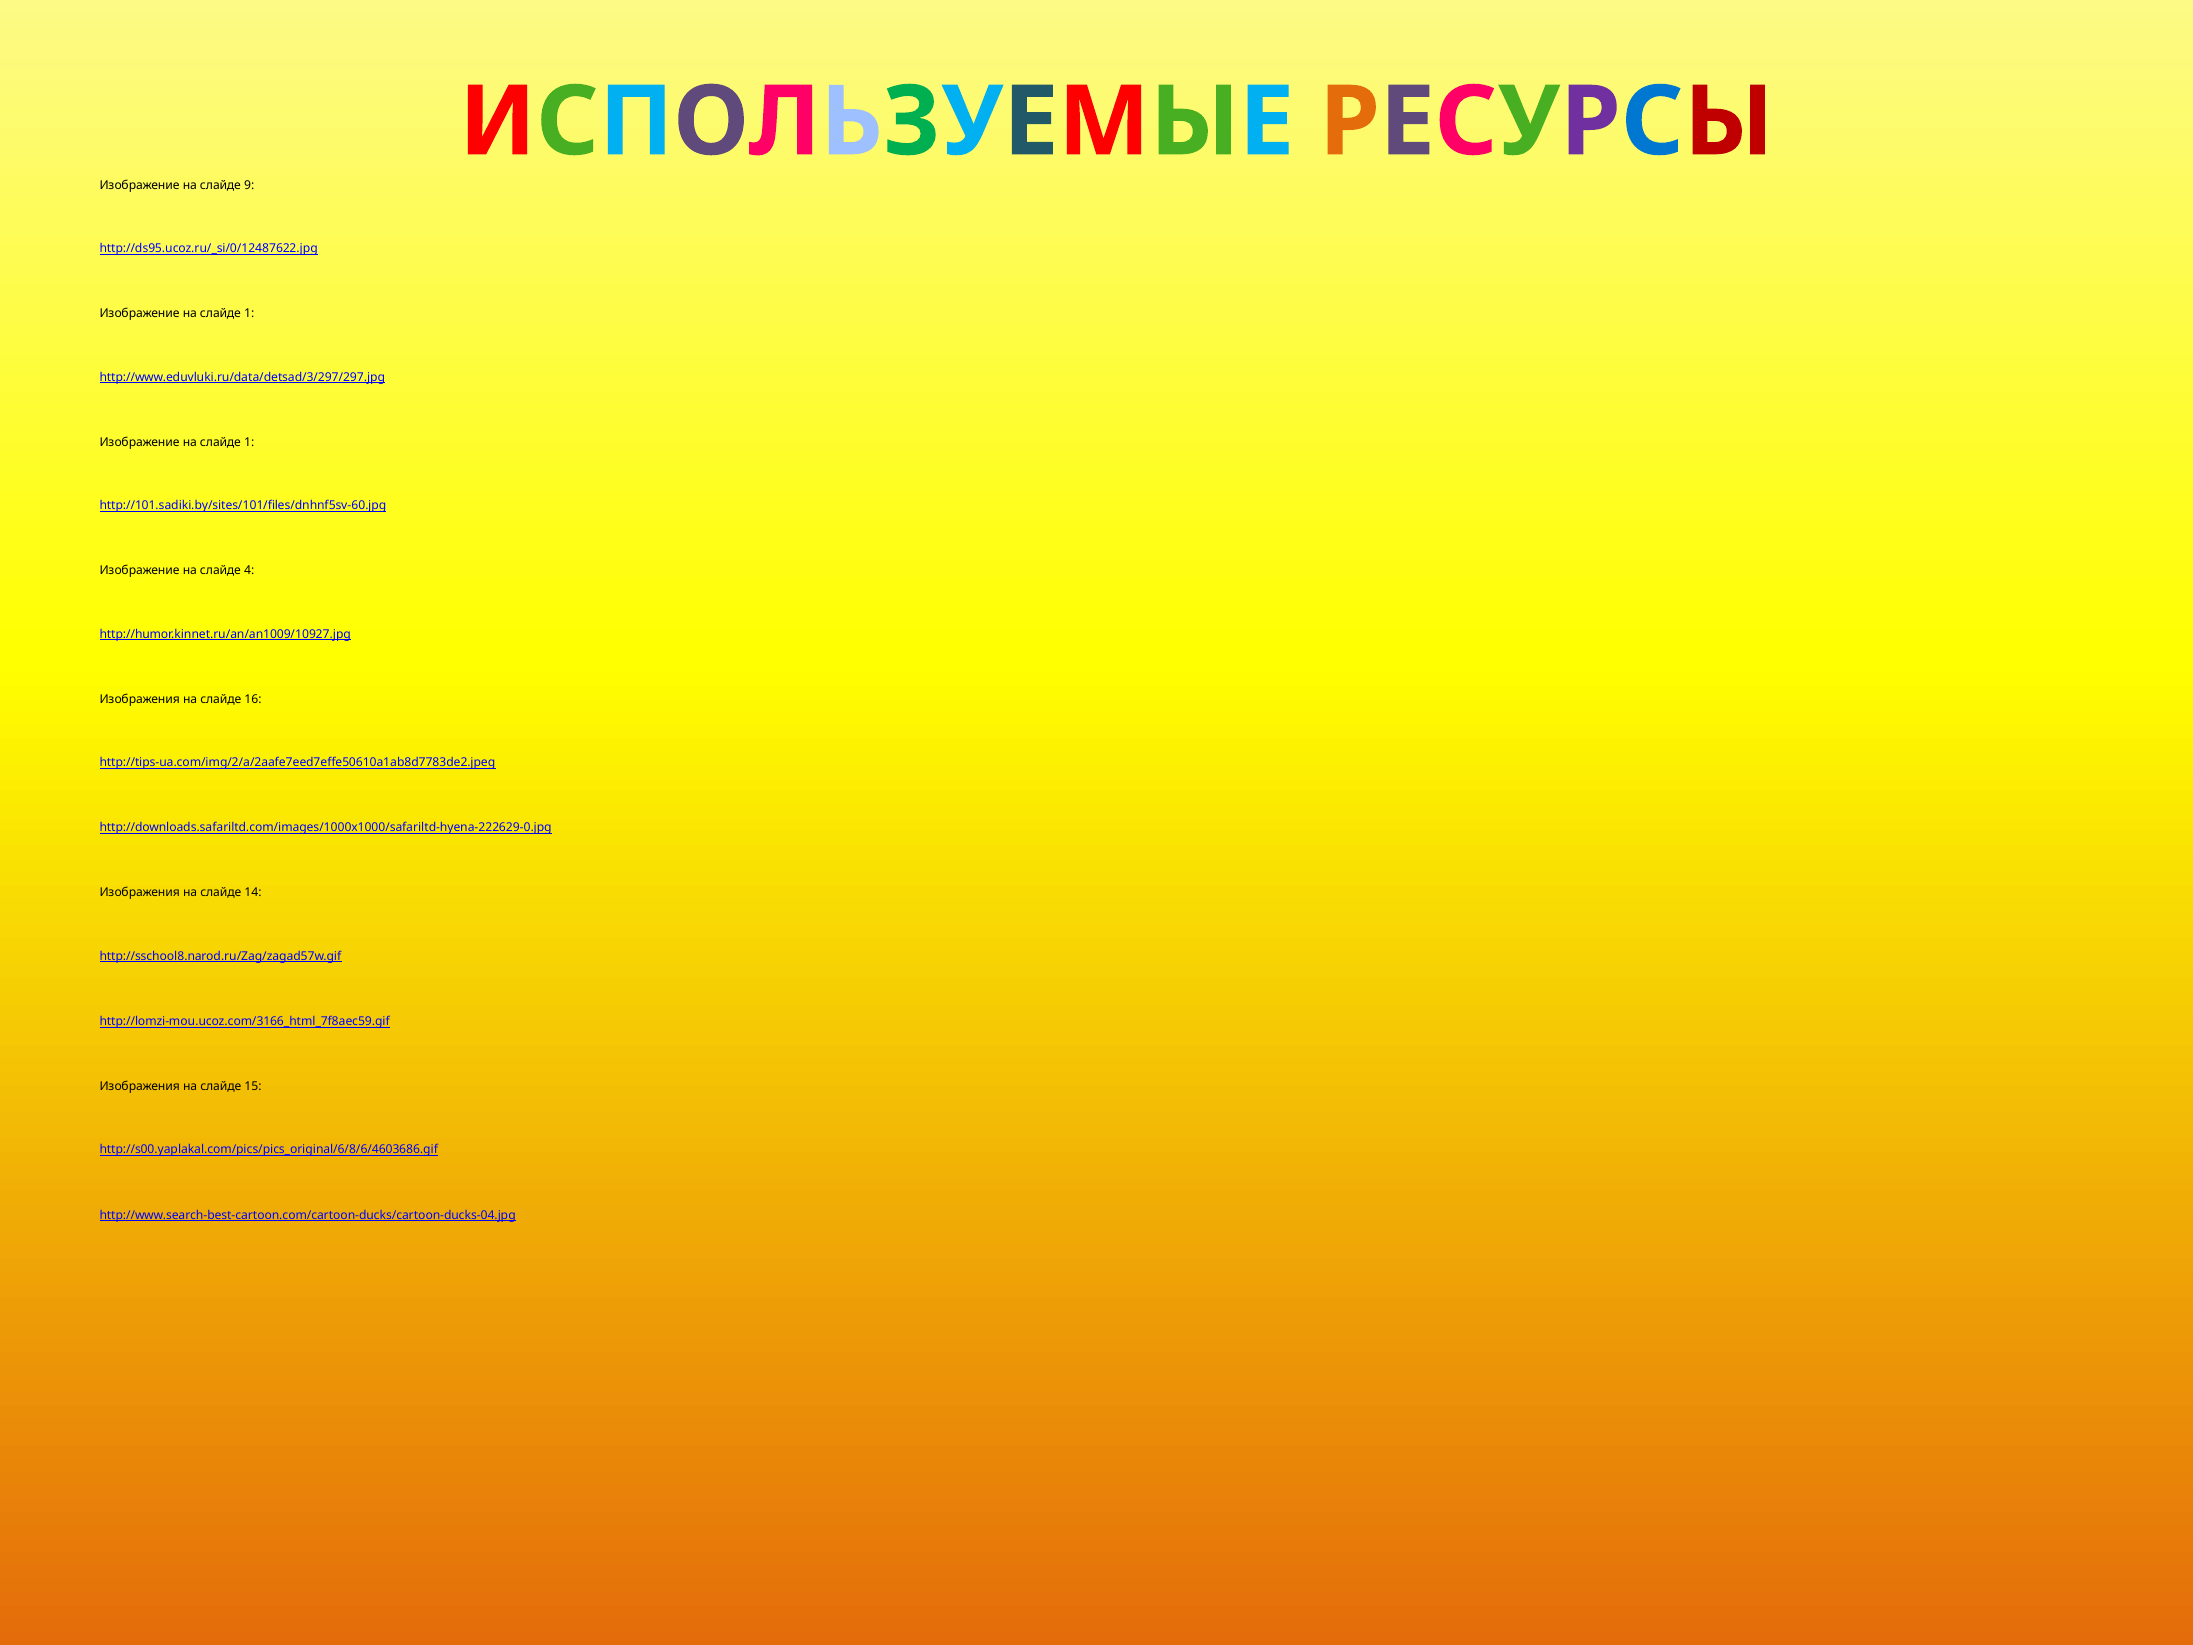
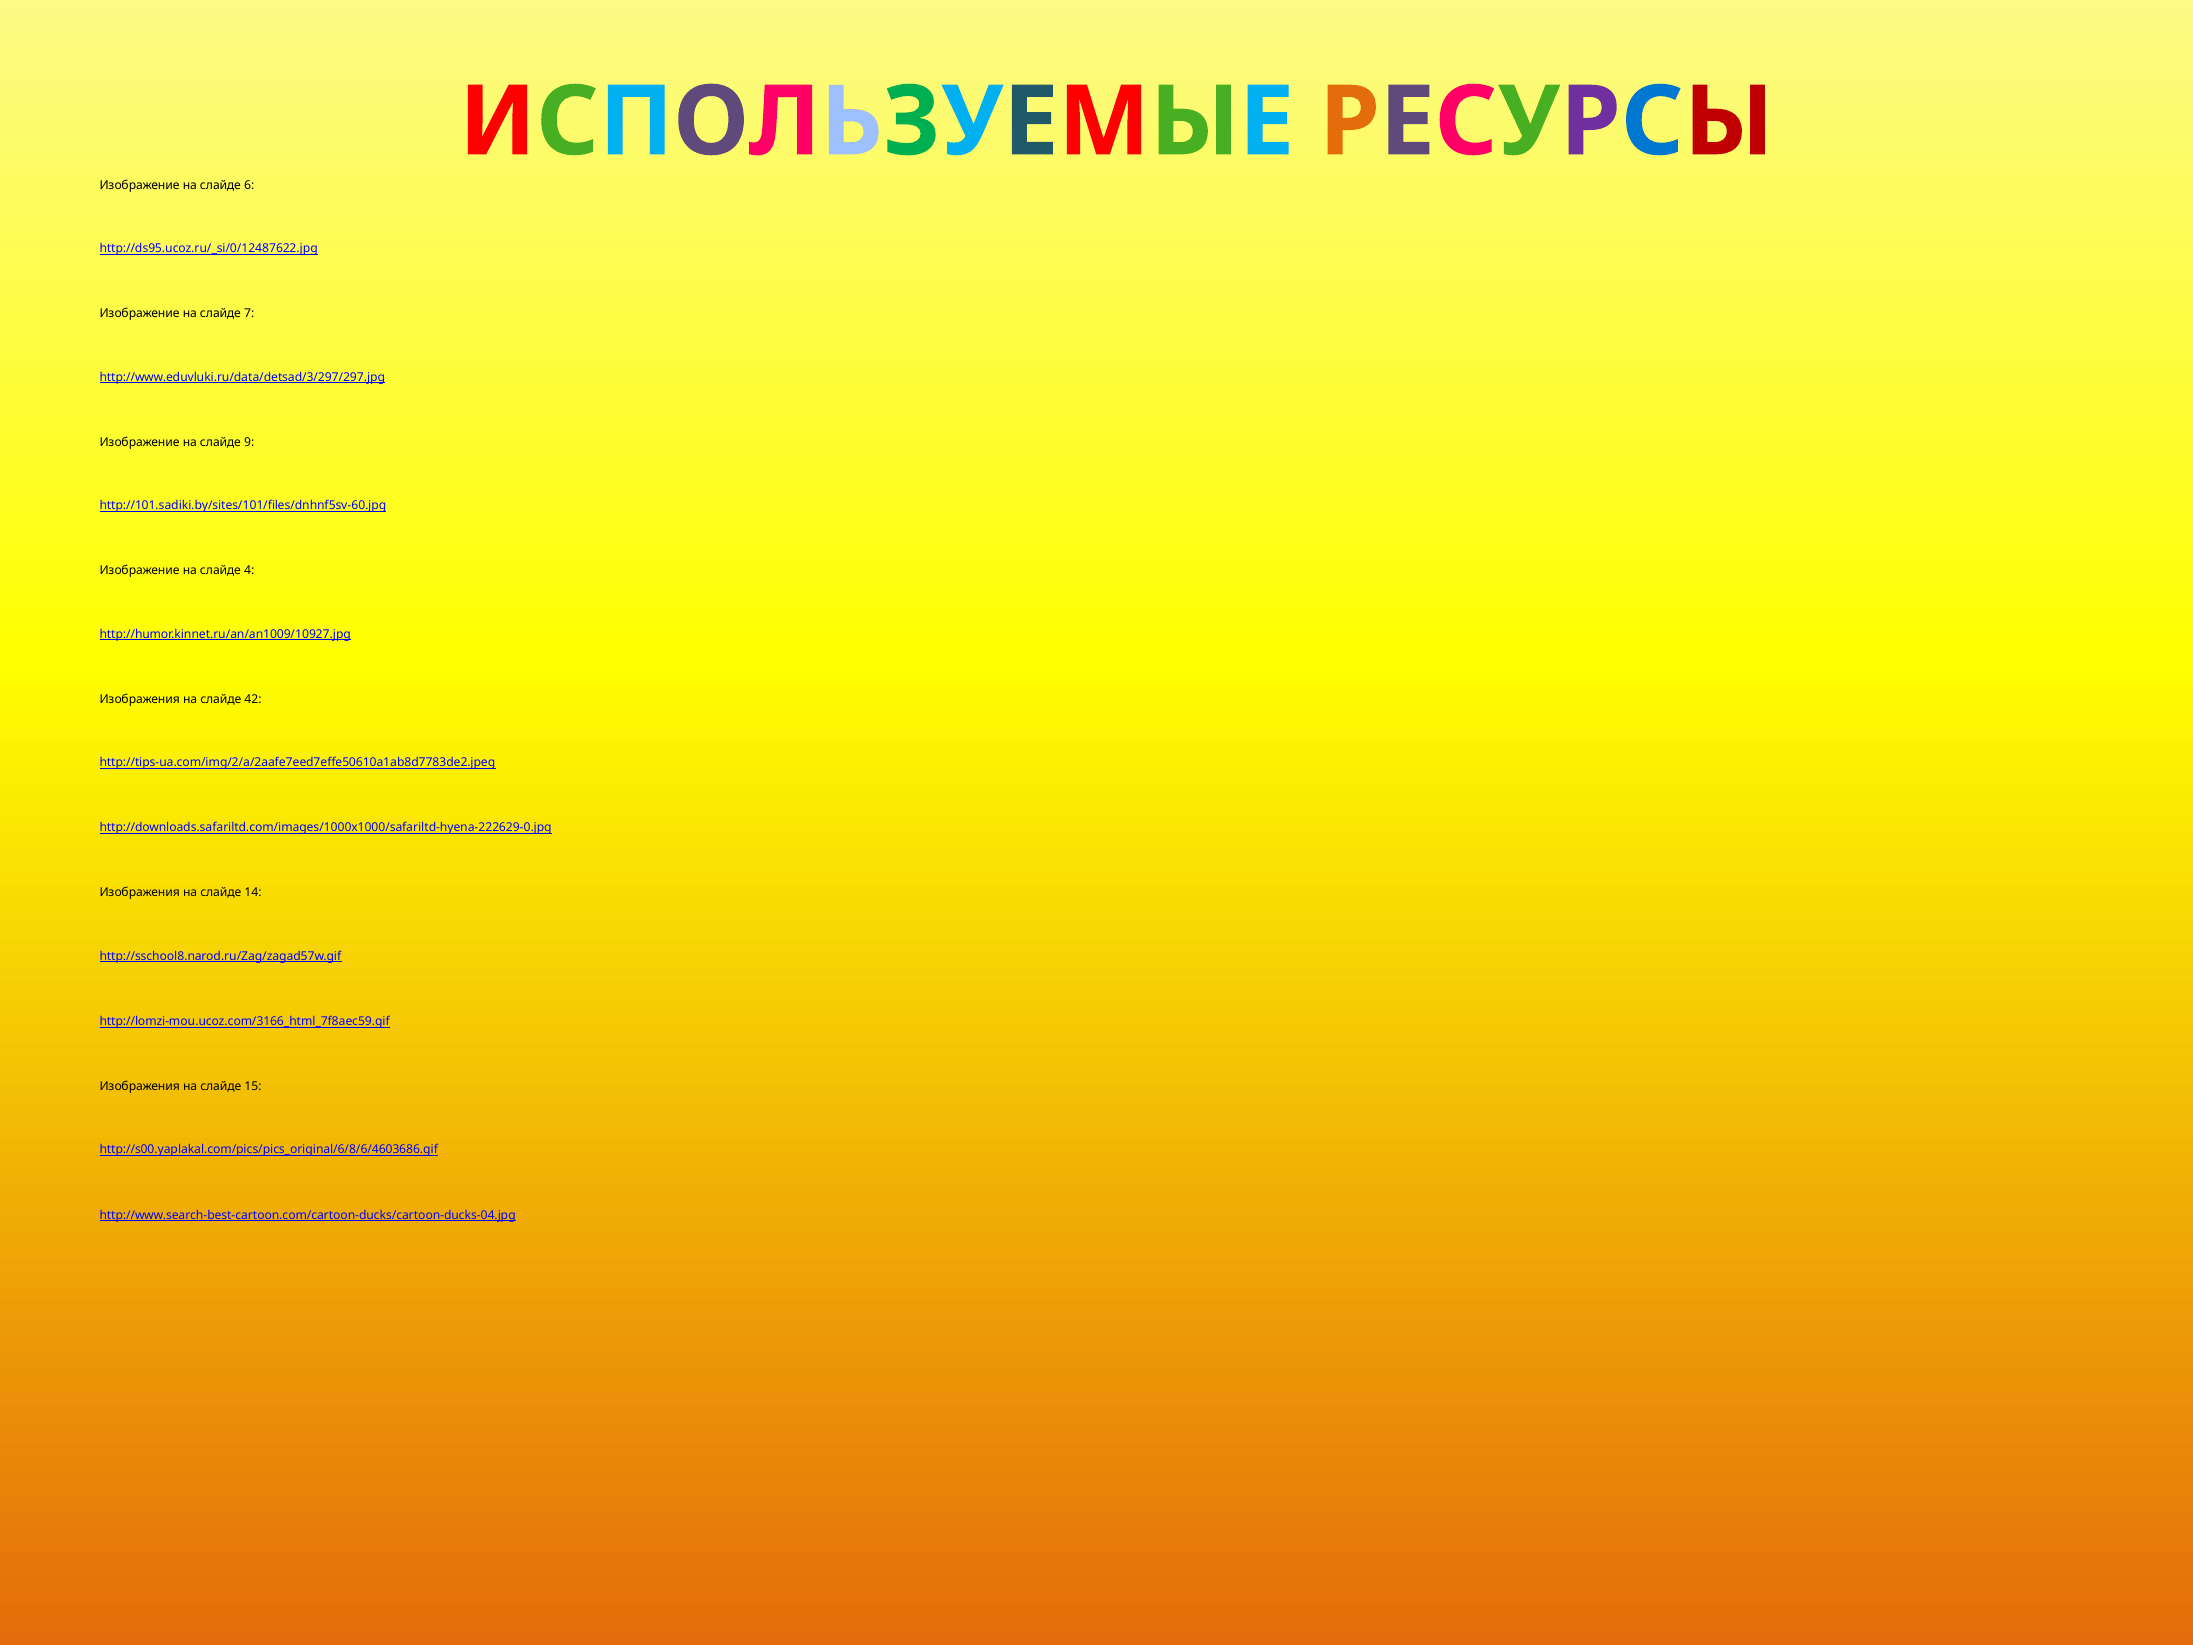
9: 9 -> 6
1 at (249, 314): 1 -> 7
1 at (249, 442): 1 -> 9
16: 16 -> 42
